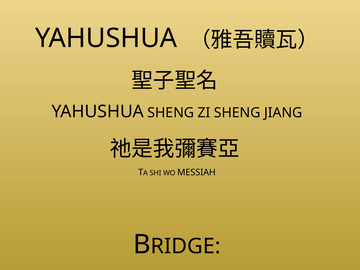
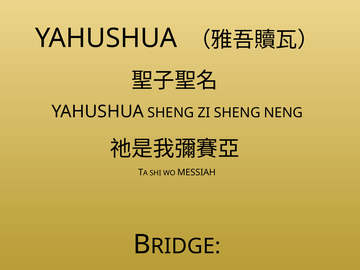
JIANG: JIANG -> NENG
